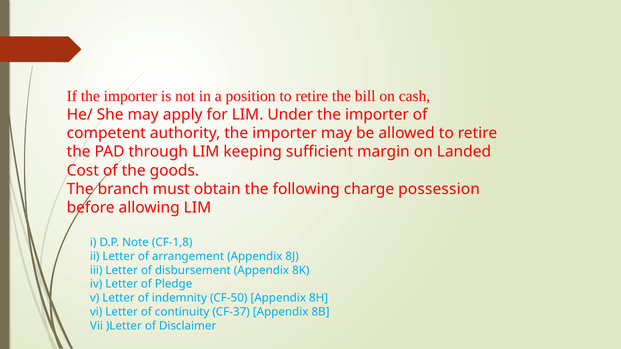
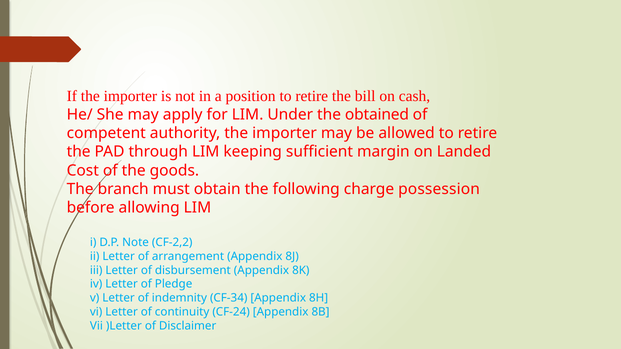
Under the importer: importer -> obtained
CF-1,8: CF-1,8 -> CF-2,2
CF-50: CF-50 -> CF-34
CF-37: CF-37 -> CF-24
